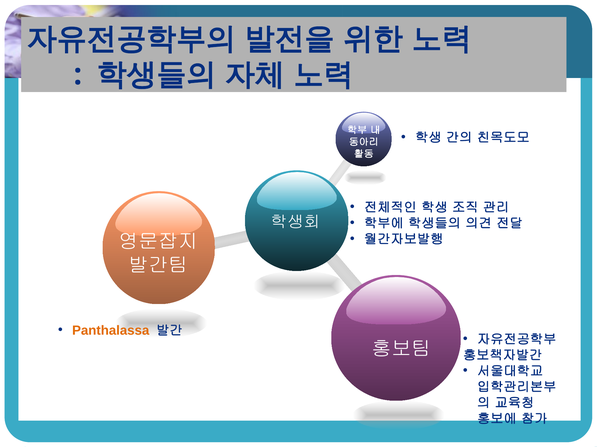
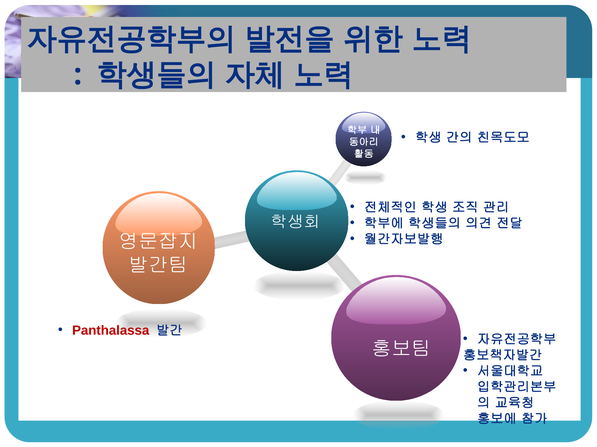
Panthalassa colour: orange -> red
